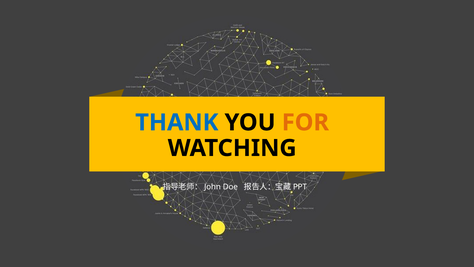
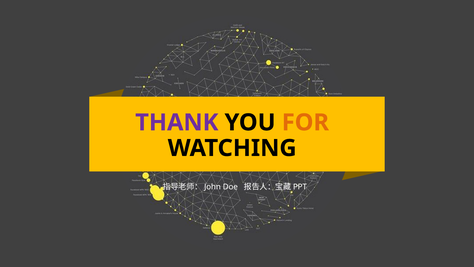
THANK colour: blue -> purple
